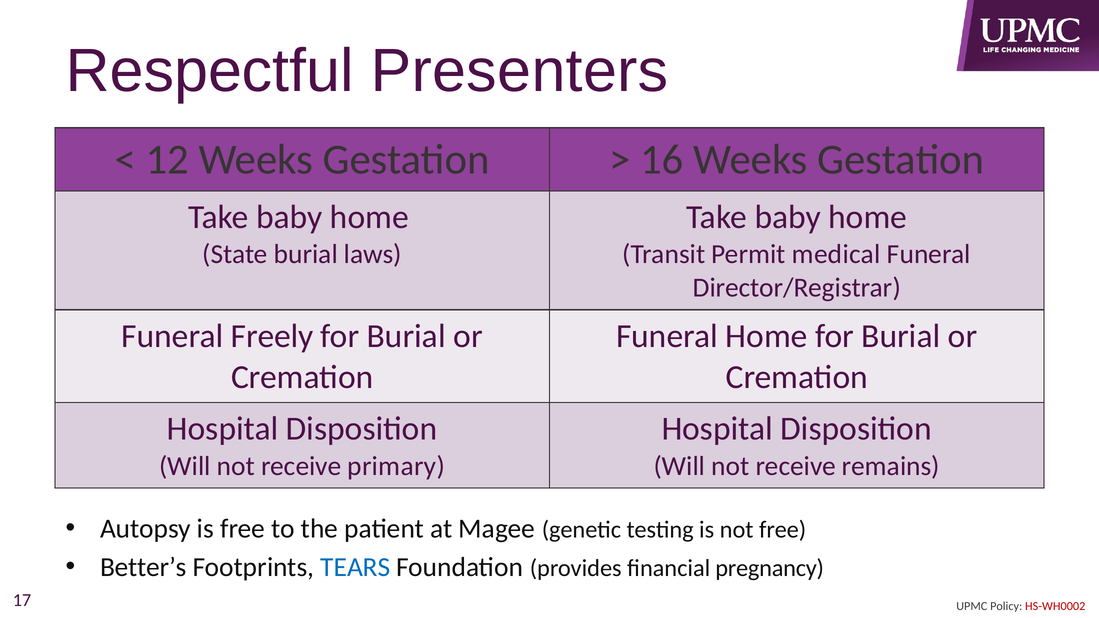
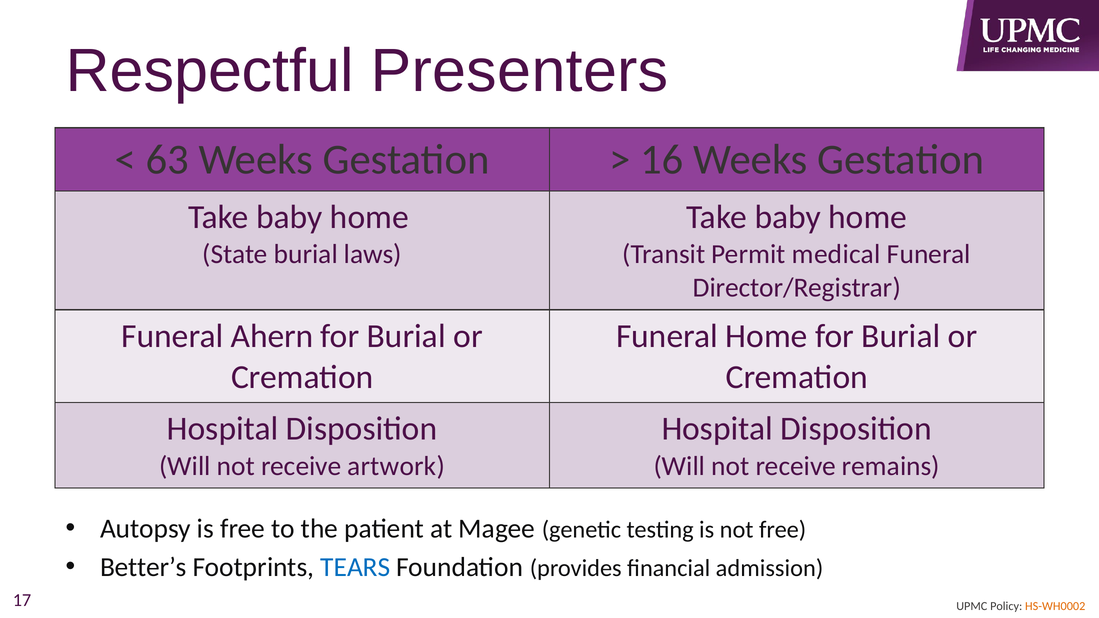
12: 12 -> 63
Freely: Freely -> Ahern
primary: primary -> artwork
pregnancy: pregnancy -> admission
HS-WH0002 colour: red -> orange
